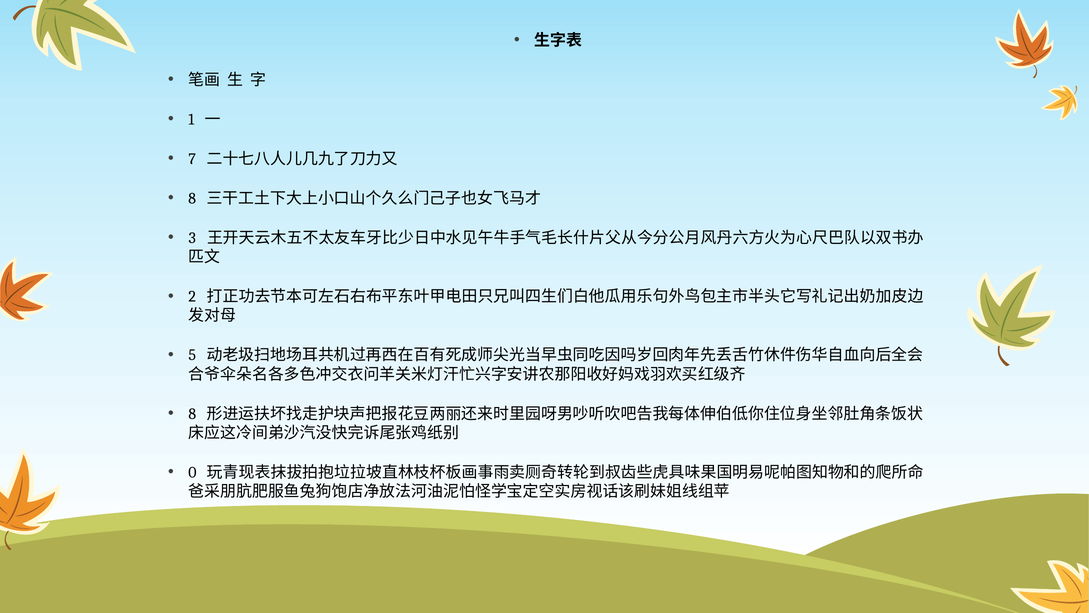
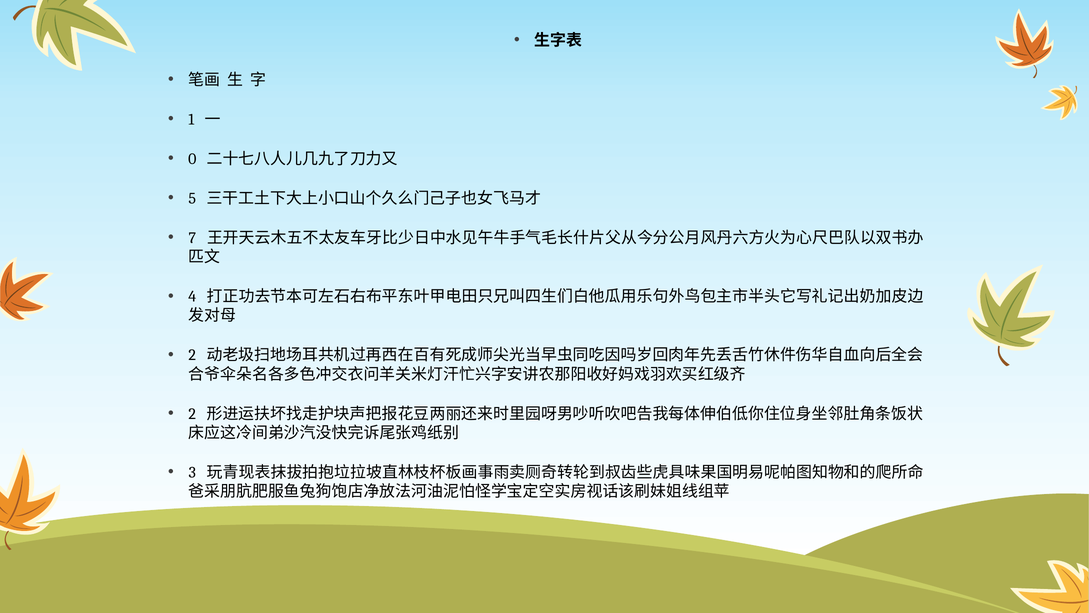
7: 7 -> 0
8 at (192, 198): 8 -> 5
3: 3 -> 7
2: 2 -> 4
5 at (192, 355): 5 -> 2
8 at (192, 414): 8 -> 2
0: 0 -> 3
